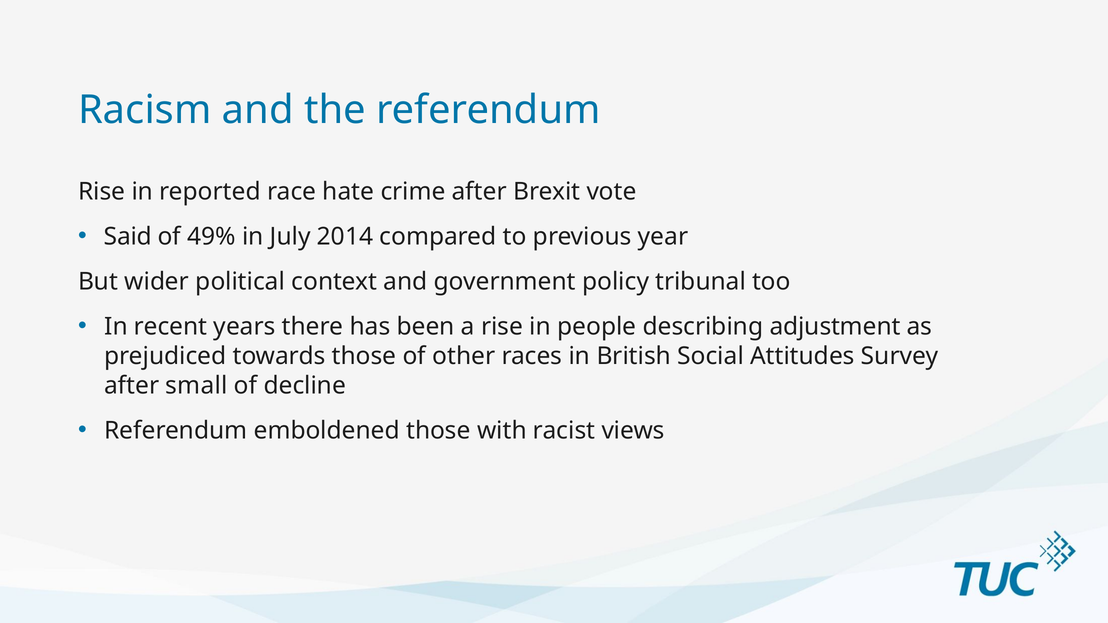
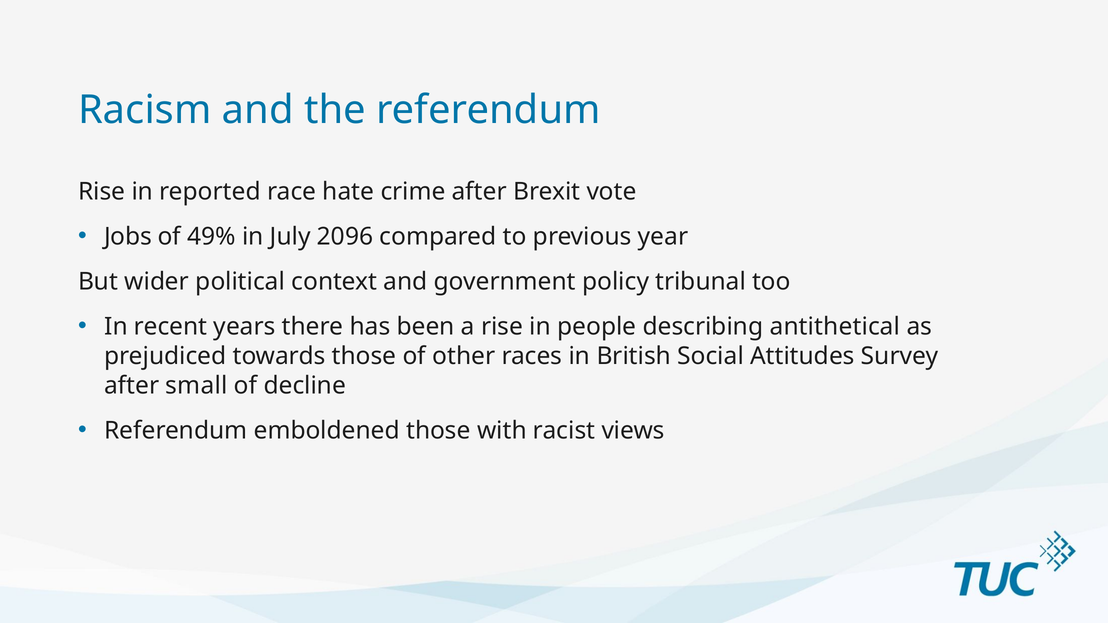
Said: Said -> Jobs
2014: 2014 -> 2096
adjustment: adjustment -> antithetical
